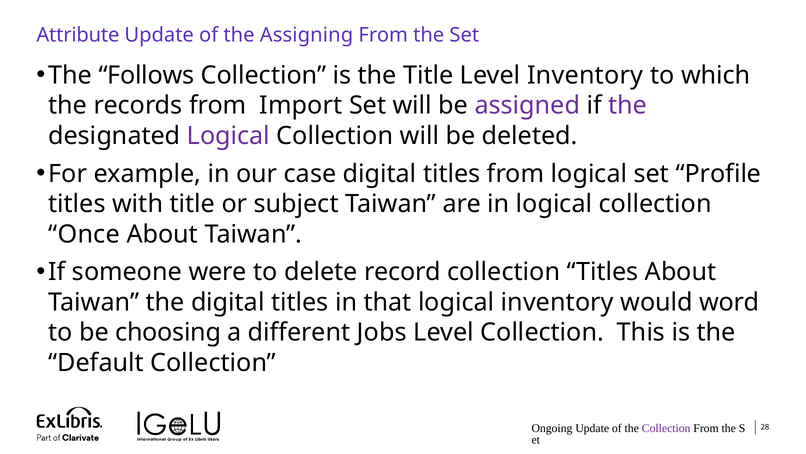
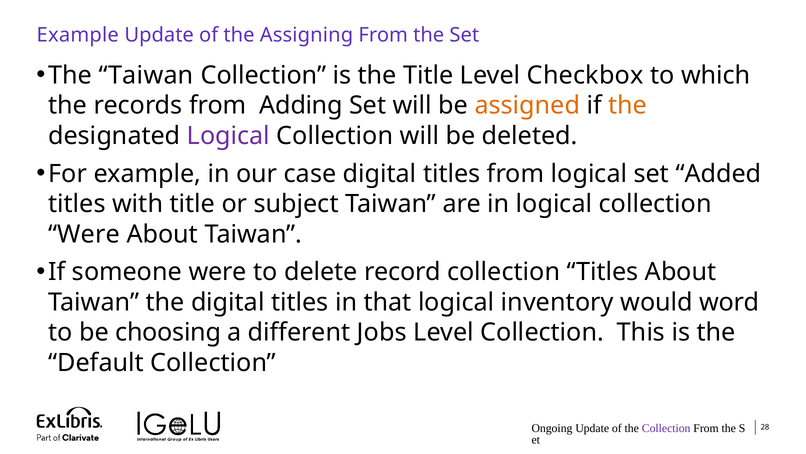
Attribute at (78, 35): Attribute -> Example
The Follows: Follows -> Taiwan
Level Inventory: Inventory -> Checkbox
Import: Import -> Adding
assigned colour: purple -> orange
the at (628, 105) colour: purple -> orange
Profile: Profile -> Added
Once at (84, 234): Once -> Were
